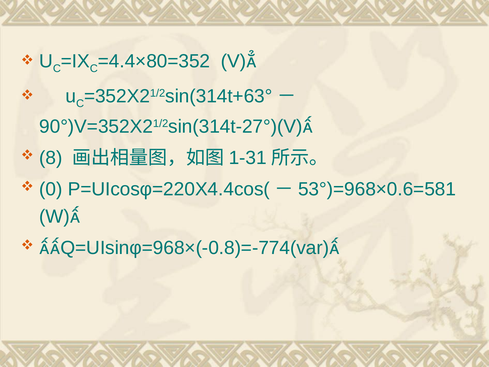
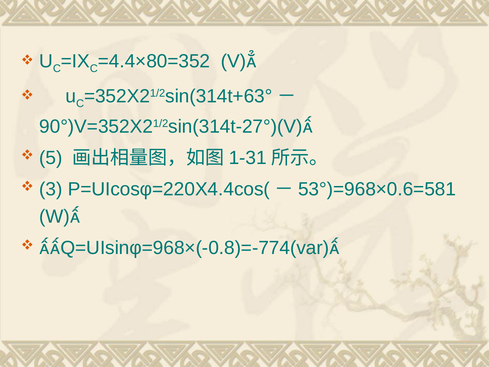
8: 8 -> 5
0: 0 -> 3
